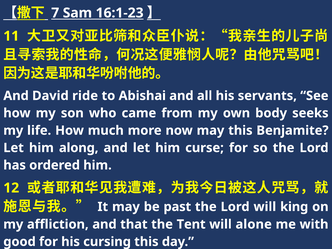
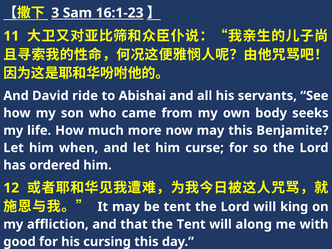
7: 7 -> 3
along: along -> when
be past: past -> tent
alone: alone -> along
